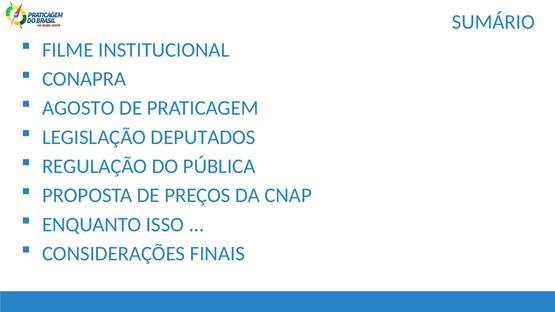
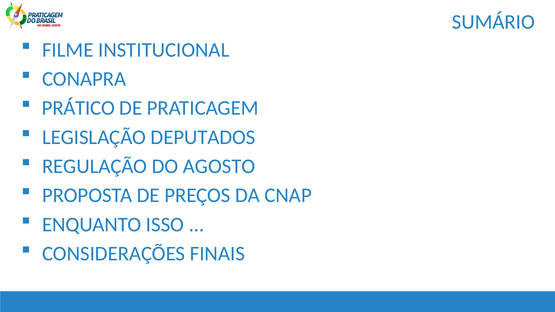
AGOSTO: AGOSTO -> PRÁTICO
PÚBLICA: PÚBLICA -> AGOSTO
